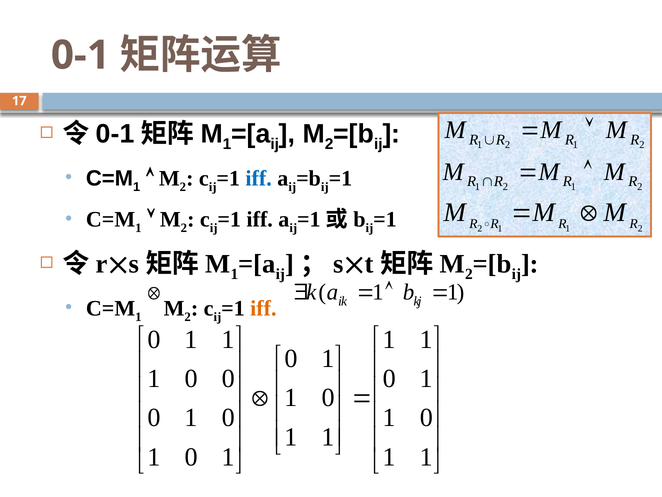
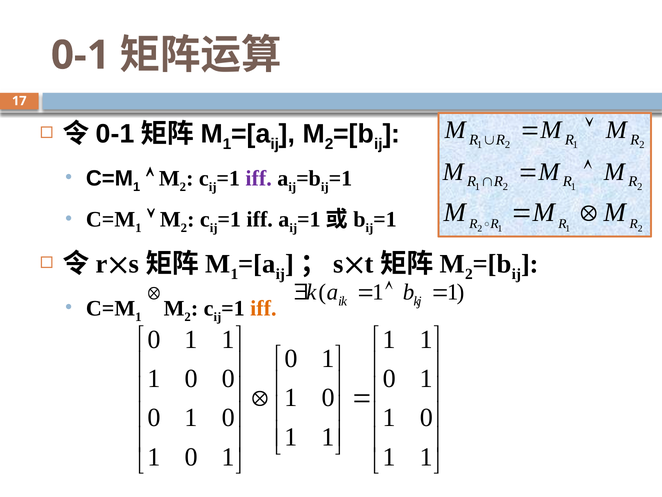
iff at (259, 178) colour: blue -> purple
